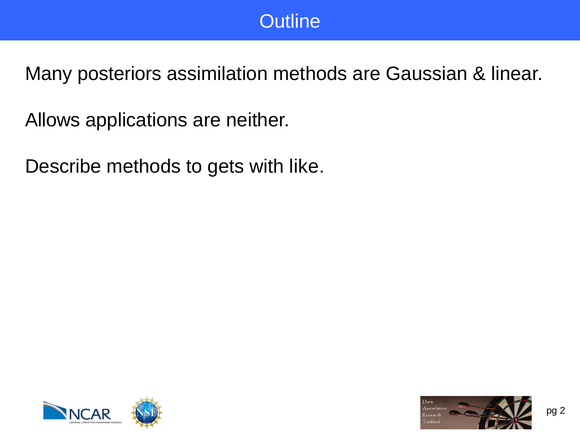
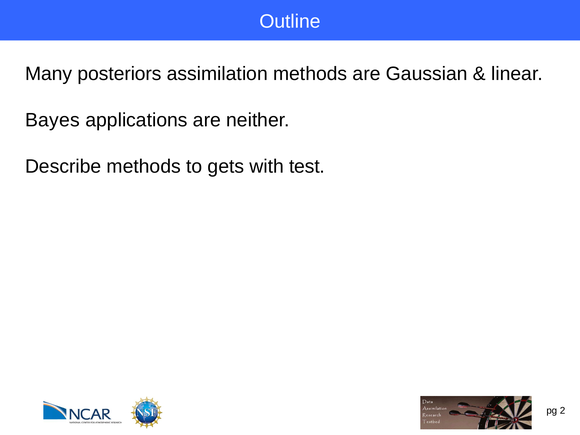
Allows at (53, 120): Allows -> Bayes
like: like -> test
